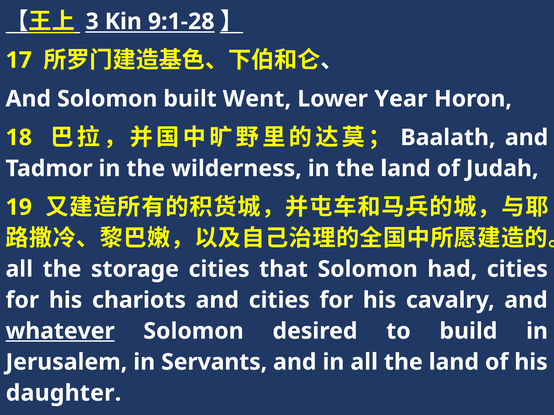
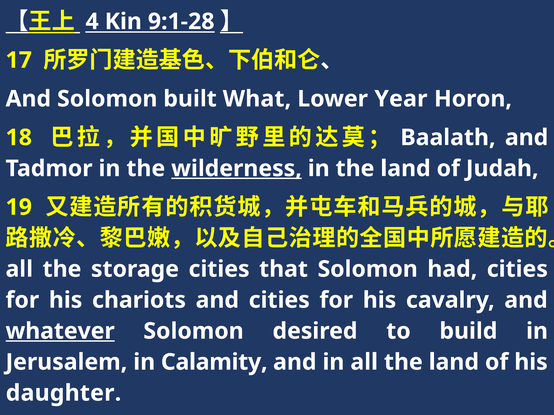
3: 3 -> 4
Went: Went -> What
wilderness underline: none -> present
Servants: Servants -> Calamity
